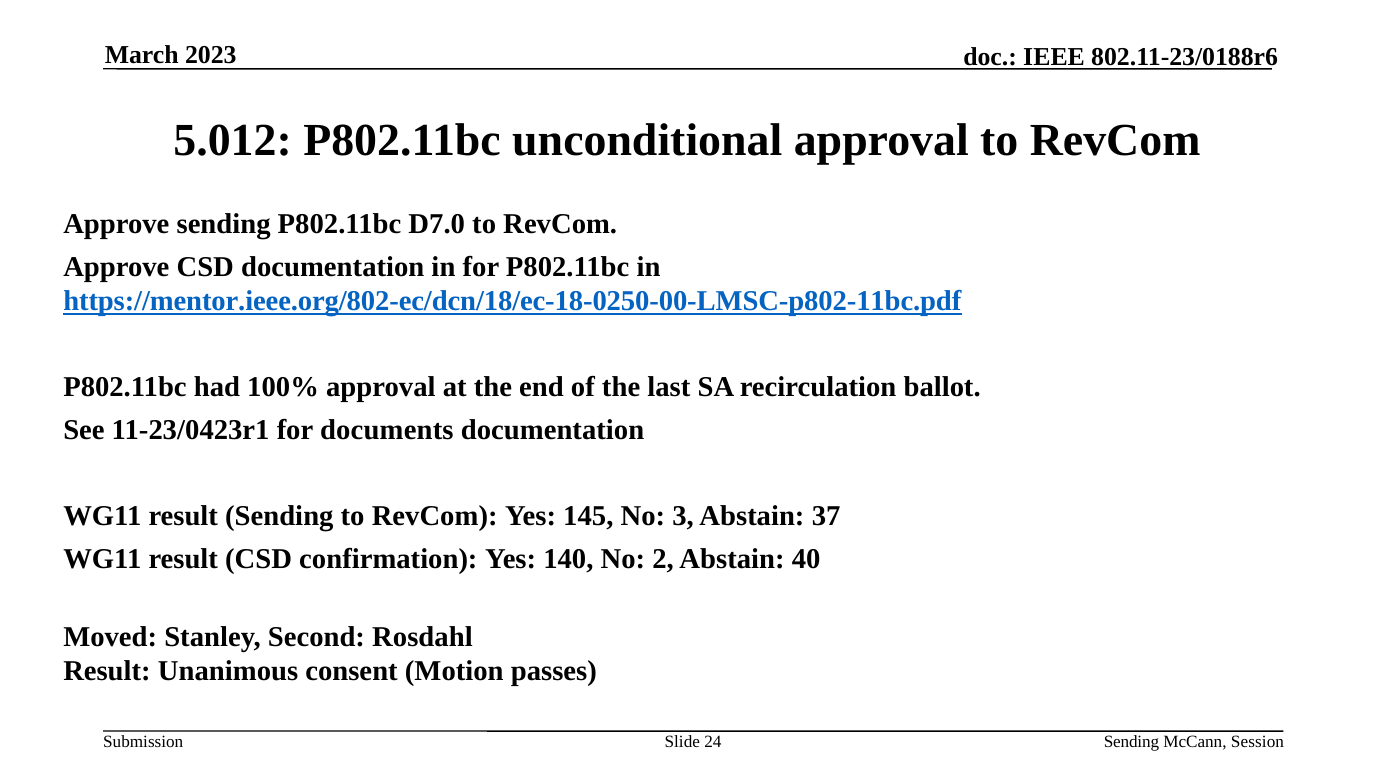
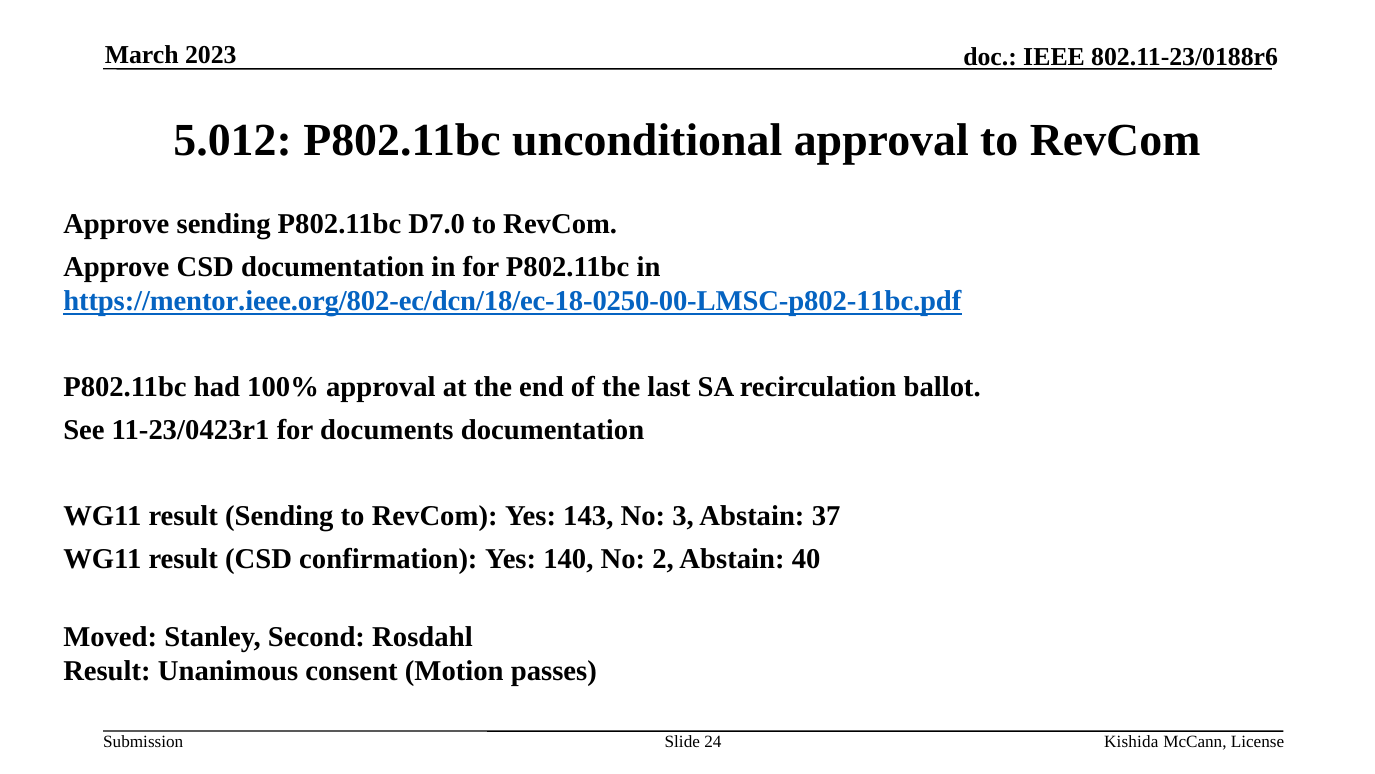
145: 145 -> 143
24 Sending: Sending -> Kishida
Session: Session -> License
